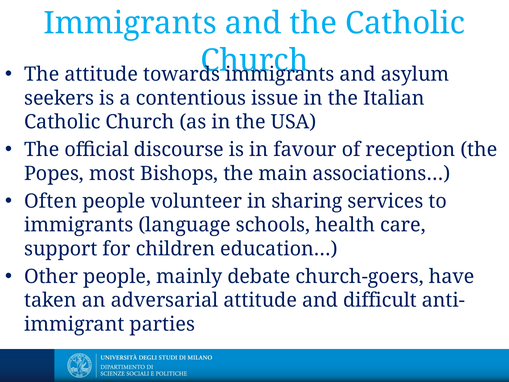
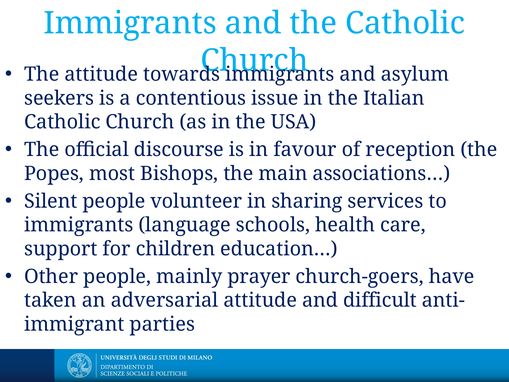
Often: Often -> Silent
debate: debate -> prayer
